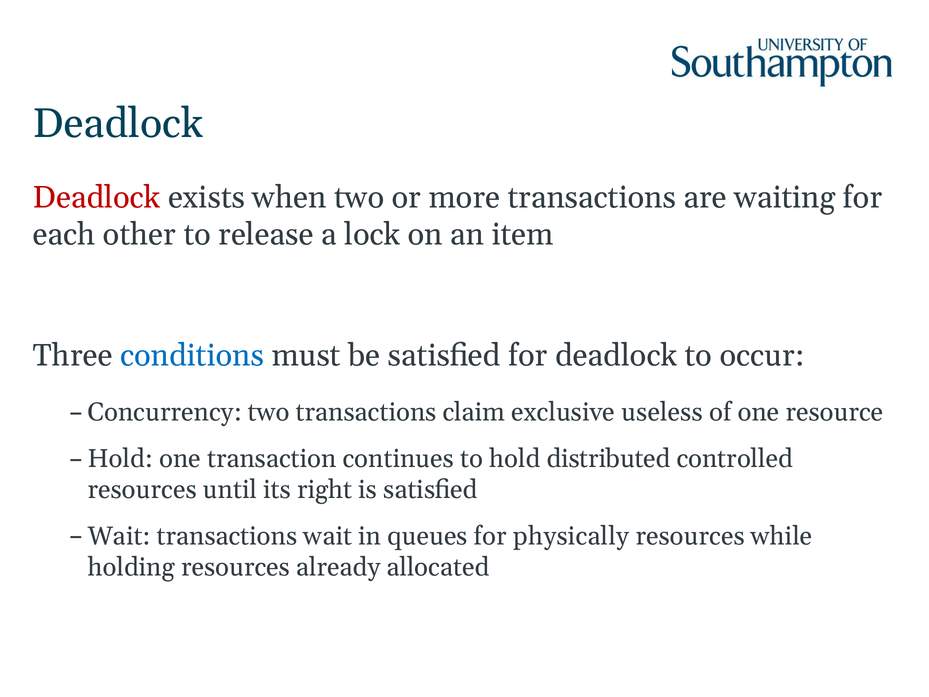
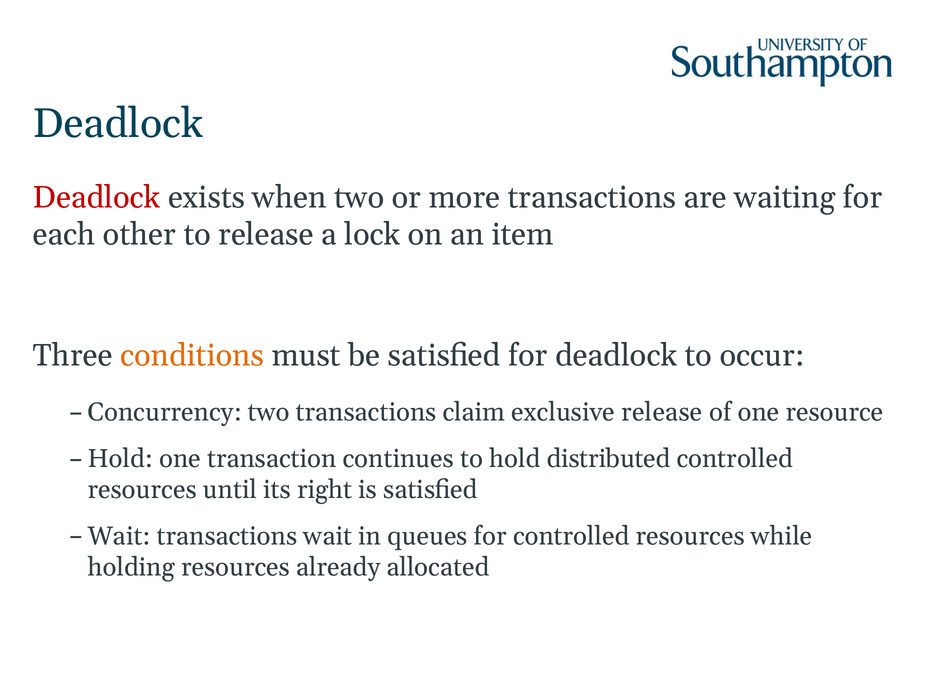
conditions colour: blue -> orange
exclusive useless: useless -> release
for physically: physically -> controlled
